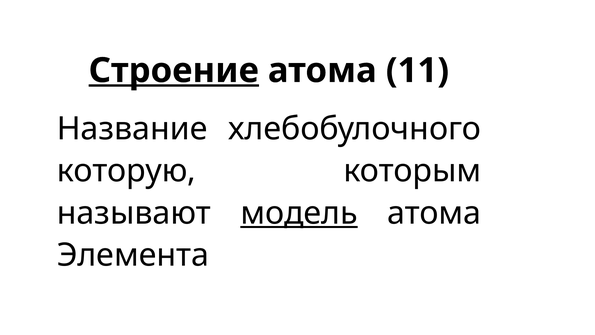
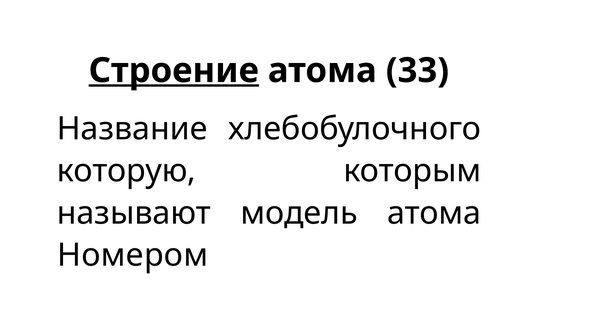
11: 11 -> 33
модель underline: present -> none
Элемента: Элемента -> Номером
